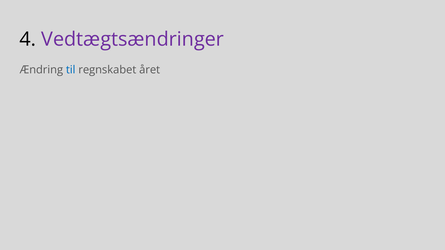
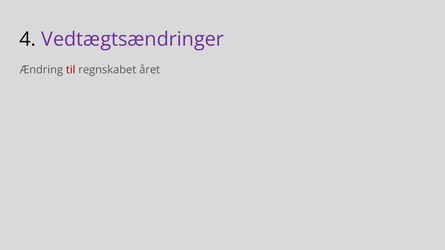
til colour: blue -> red
